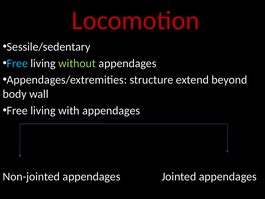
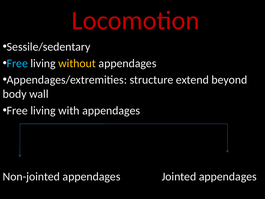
without colour: light green -> yellow
